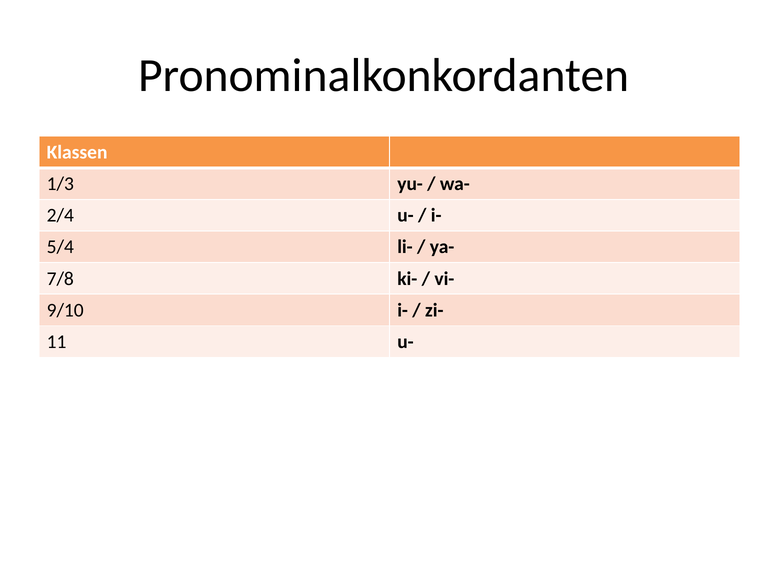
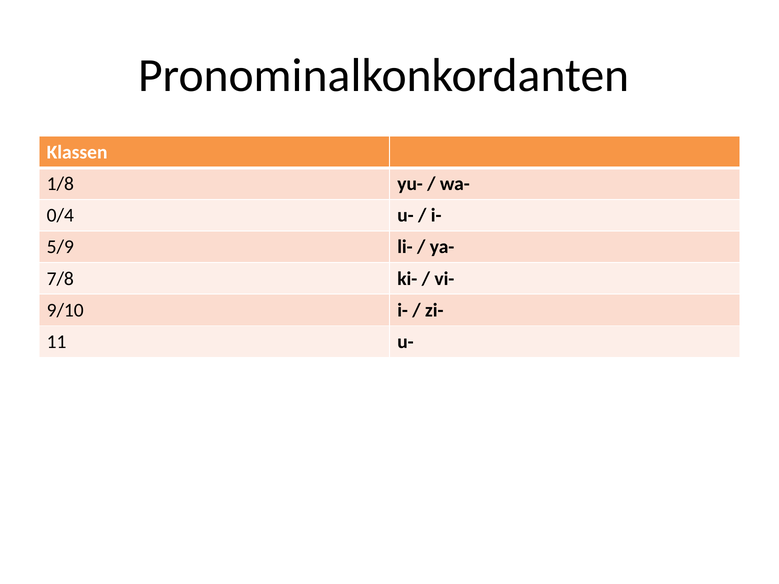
1/3: 1/3 -> 1/8
2/4: 2/4 -> 0/4
5/4: 5/4 -> 5/9
